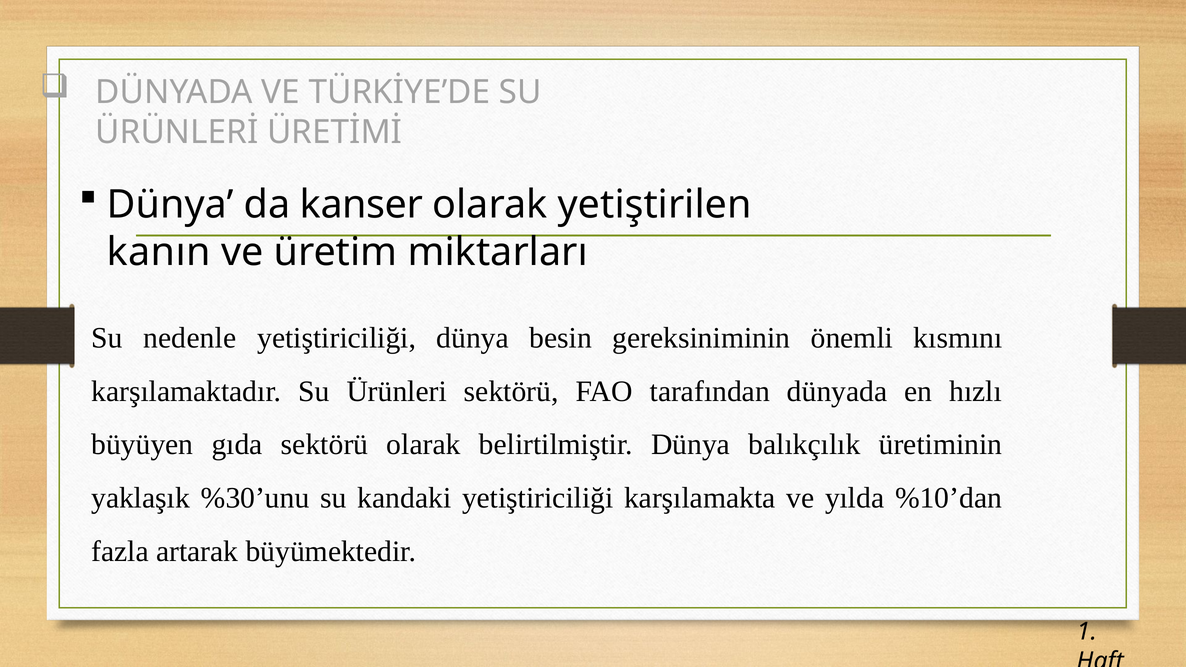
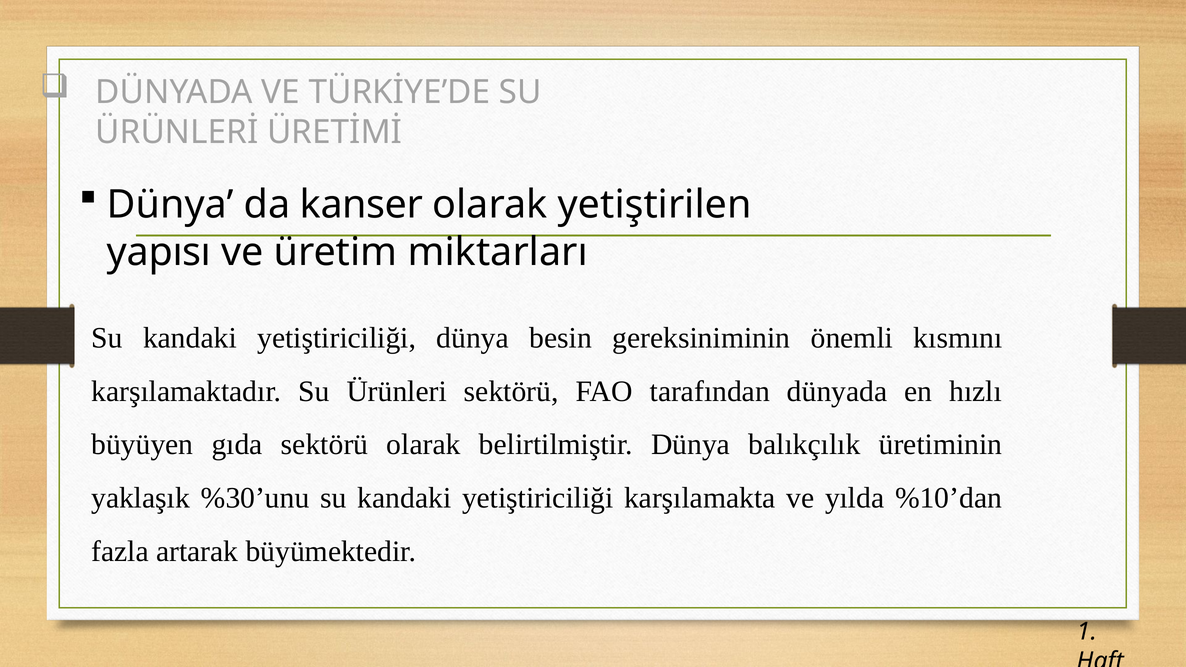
kanın: kanın -> yapısı
nedenle at (190, 338): nedenle -> kandaki
